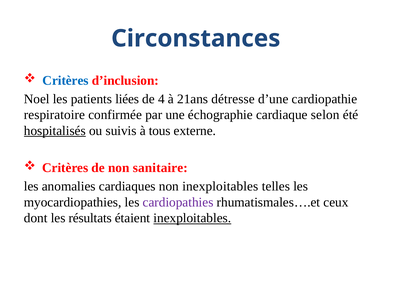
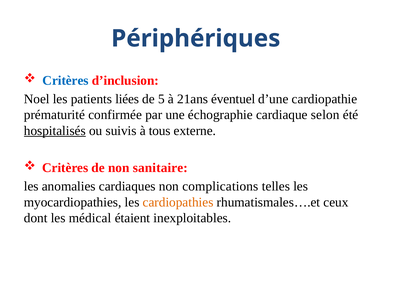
Circonstances: Circonstances -> Périphériques
4: 4 -> 5
détresse: détresse -> éventuel
respiratoire: respiratoire -> prématurité
non inexploitables: inexploitables -> complications
cardiopathies colour: purple -> orange
résultats: résultats -> médical
inexploitables at (192, 218) underline: present -> none
